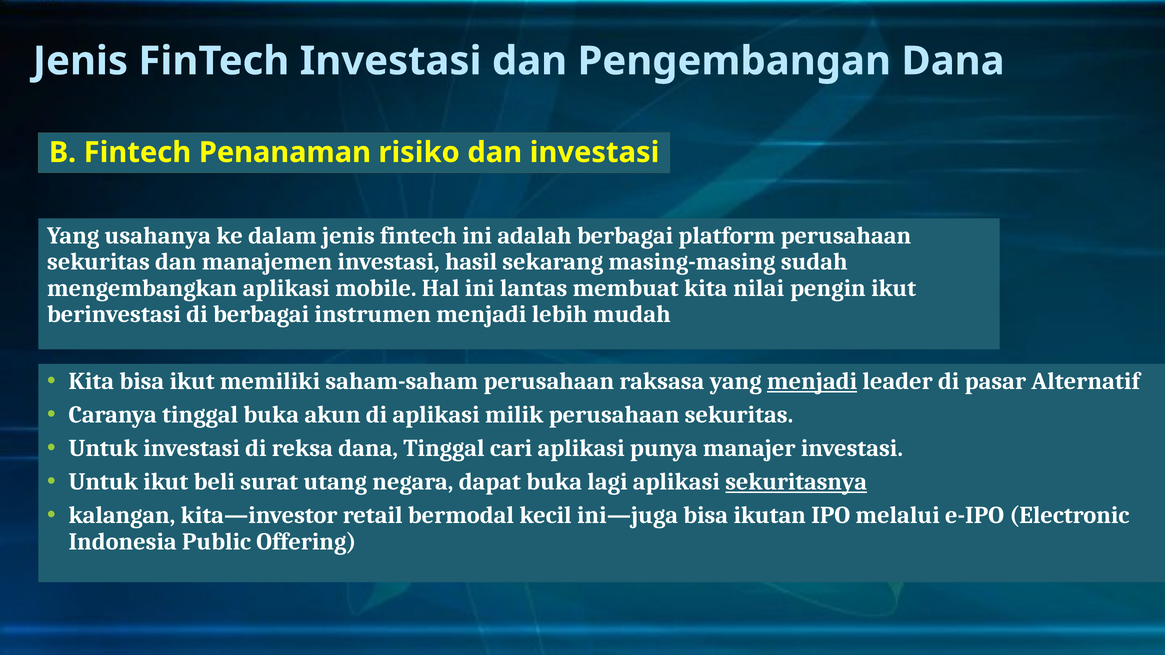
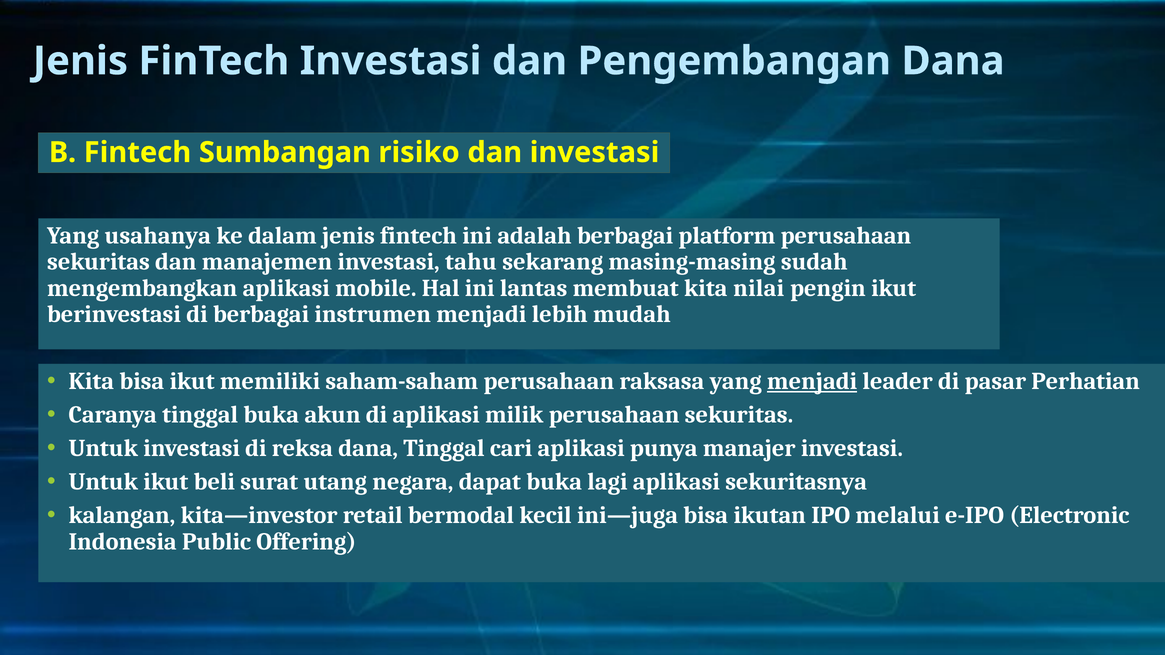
Penanaman: Penanaman -> Sumbangan
hasil: hasil -> tahu
Alternatif: Alternatif -> Perhatian
sekuritasnya underline: present -> none
